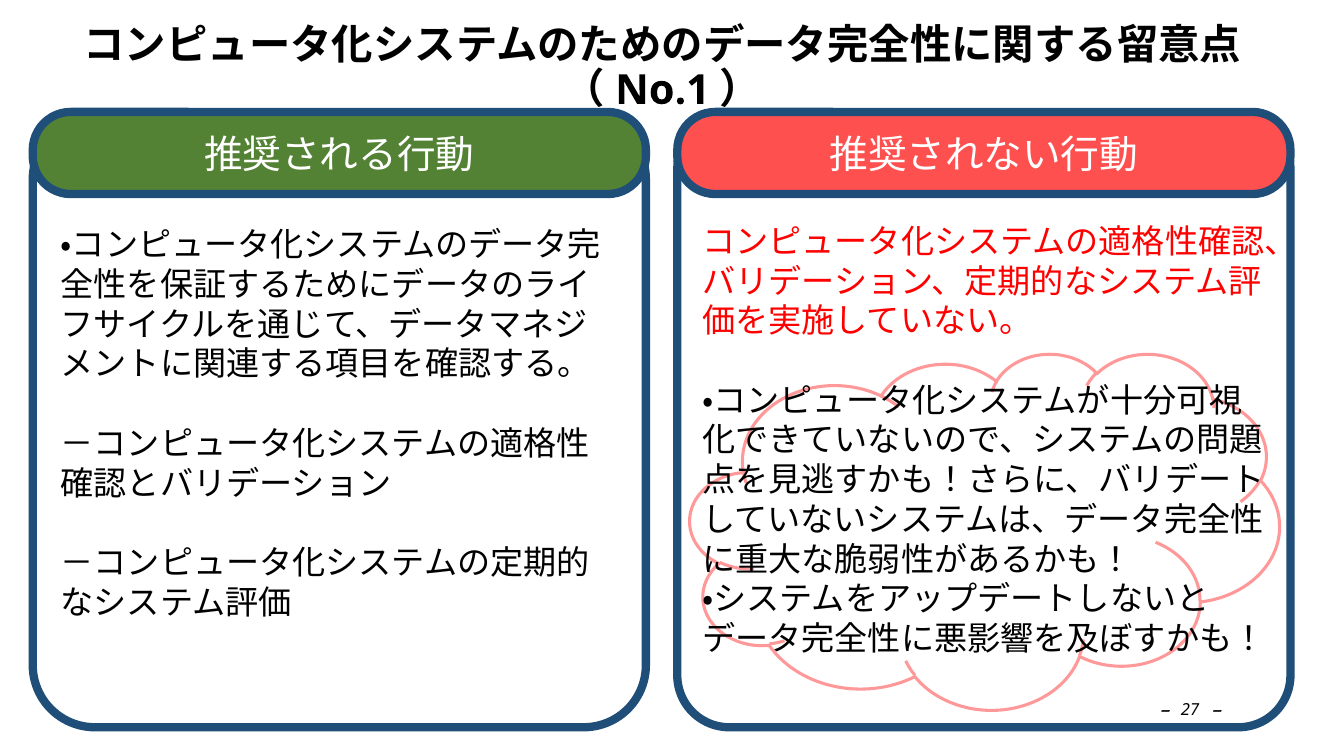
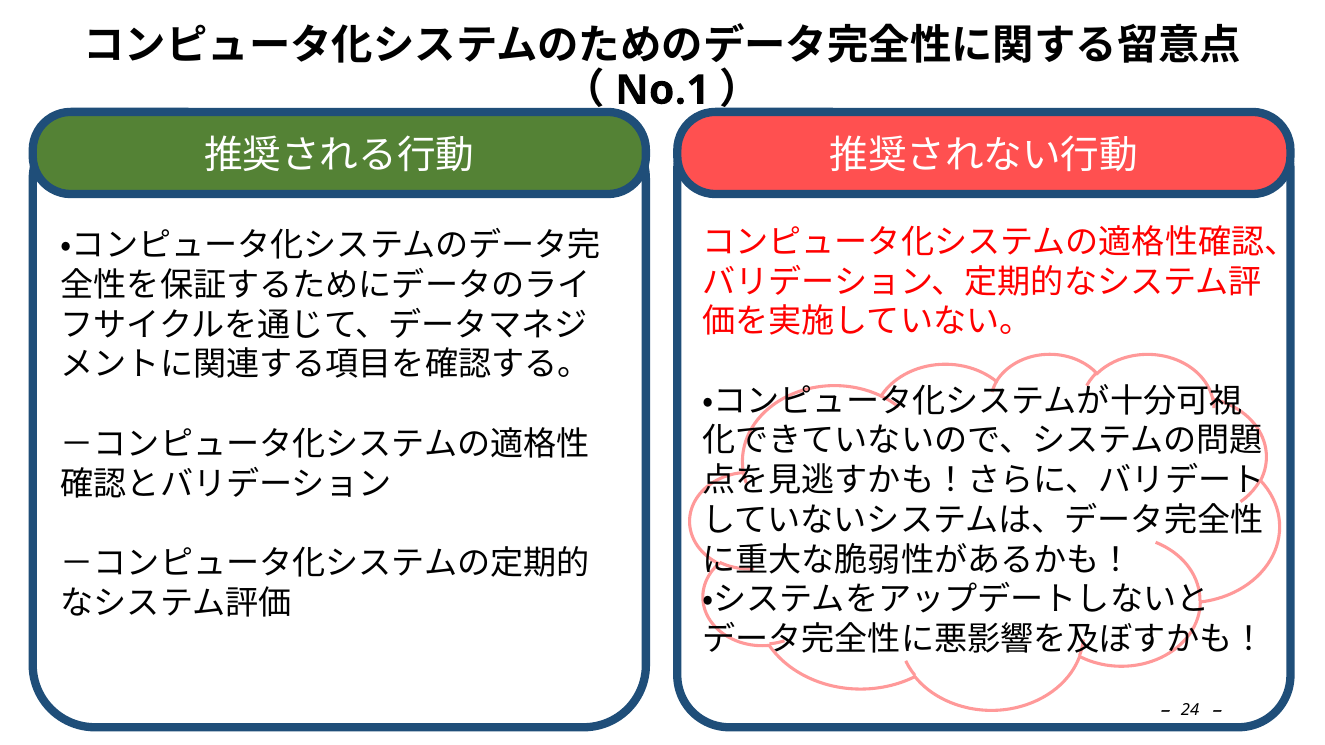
27: 27 -> 24
